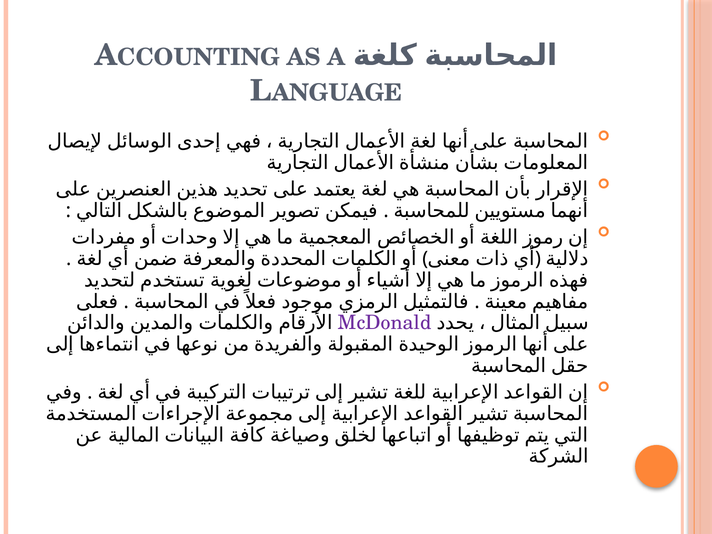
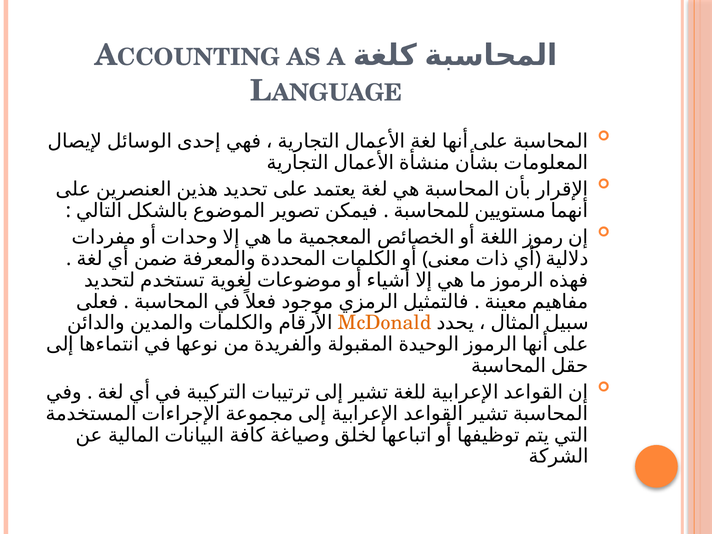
McDonald colour: purple -> orange
